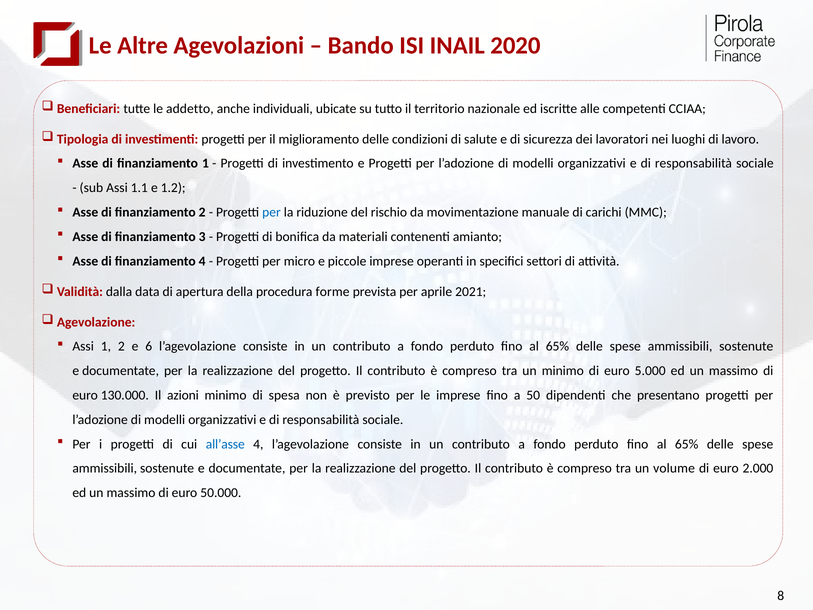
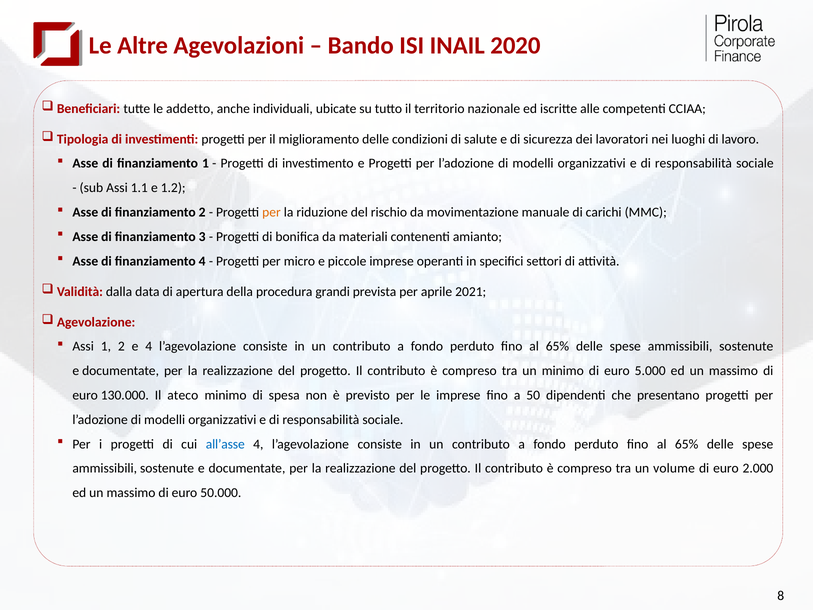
per at (271, 212) colour: blue -> orange
forme: forme -> grandi
e 6: 6 -> 4
azioni: azioni -> ateco
